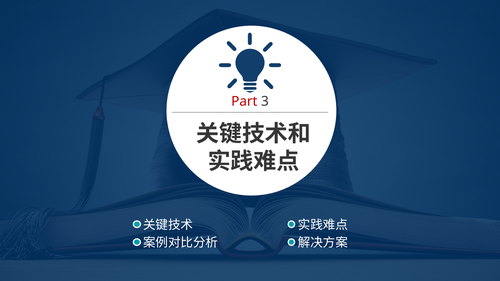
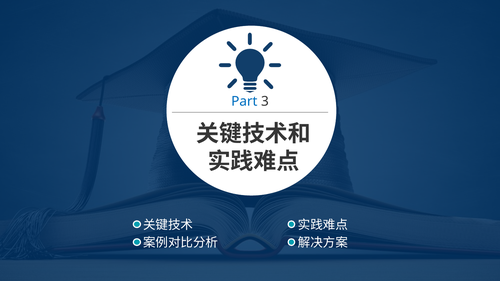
Part colour: red -> blue
